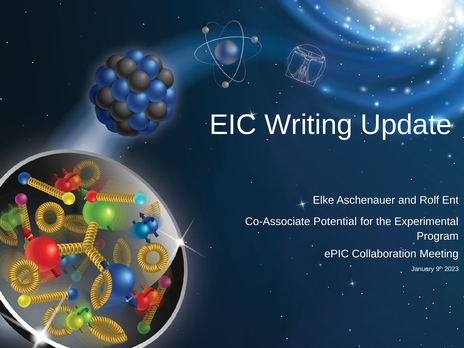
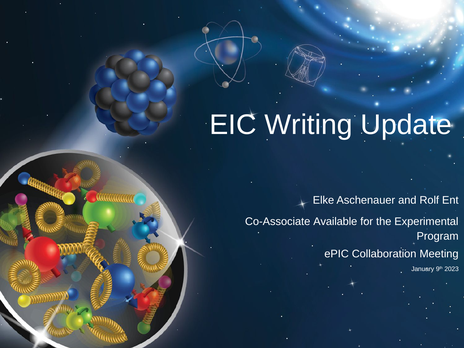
Potential: Potential -> Available
